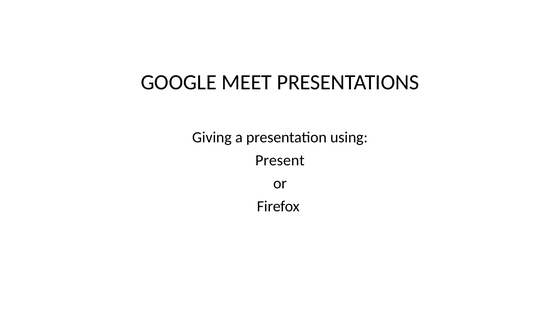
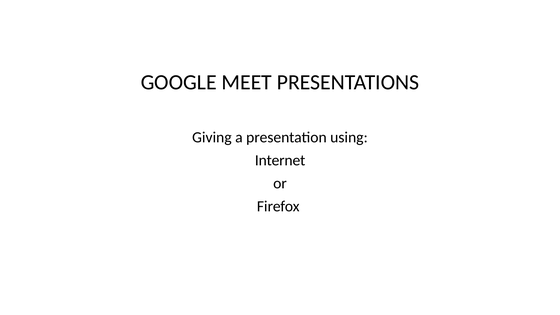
Present: Present -> Internet
